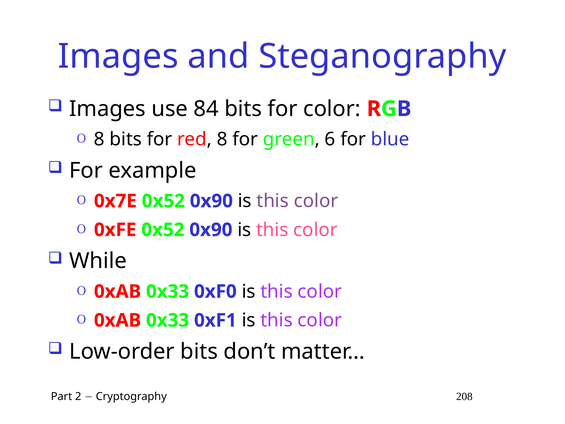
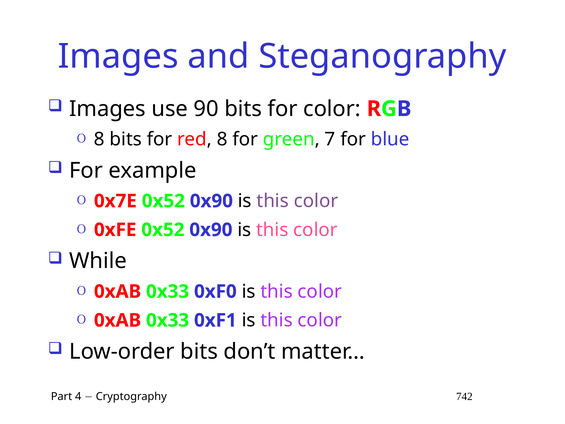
84: 84 -> 90
6: 6 -> 7
2: 2 -> 4
208: 208 -> 742
